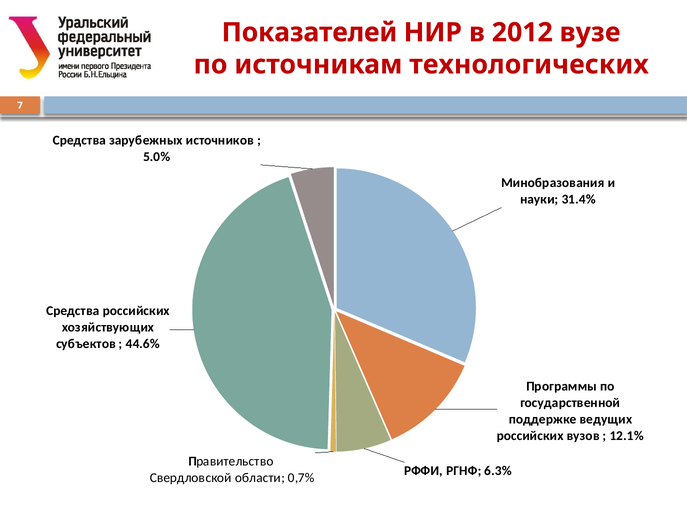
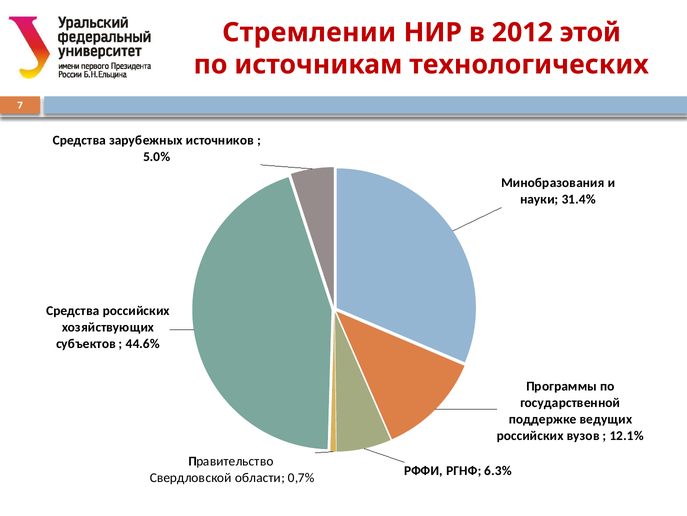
Показателей: Показателей -> Стремлении
вузе: вузе -> этой
